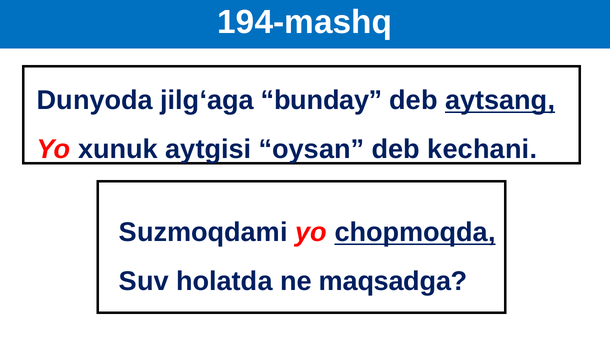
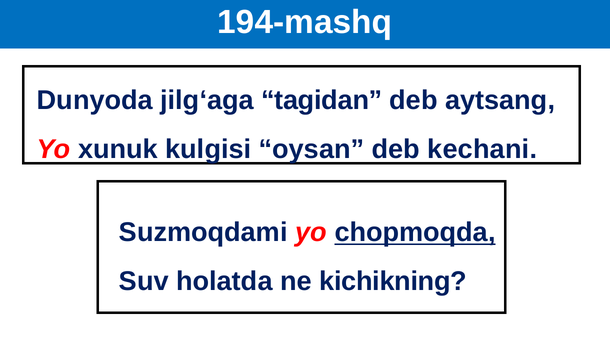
bunday: bunday -> tagidan
aytsang underline: present -> none
aytgisi: aytgisi -> kulgisi
maqsadga: maqsadga -> kichikning
